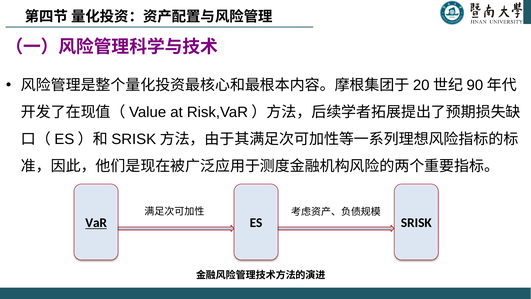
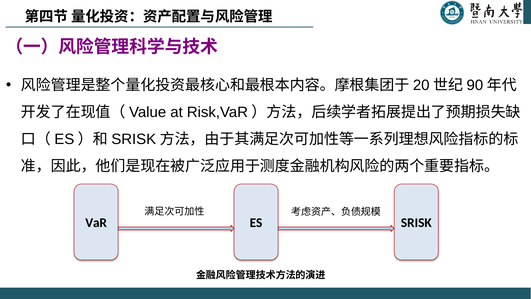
VaR underline: present -> none
